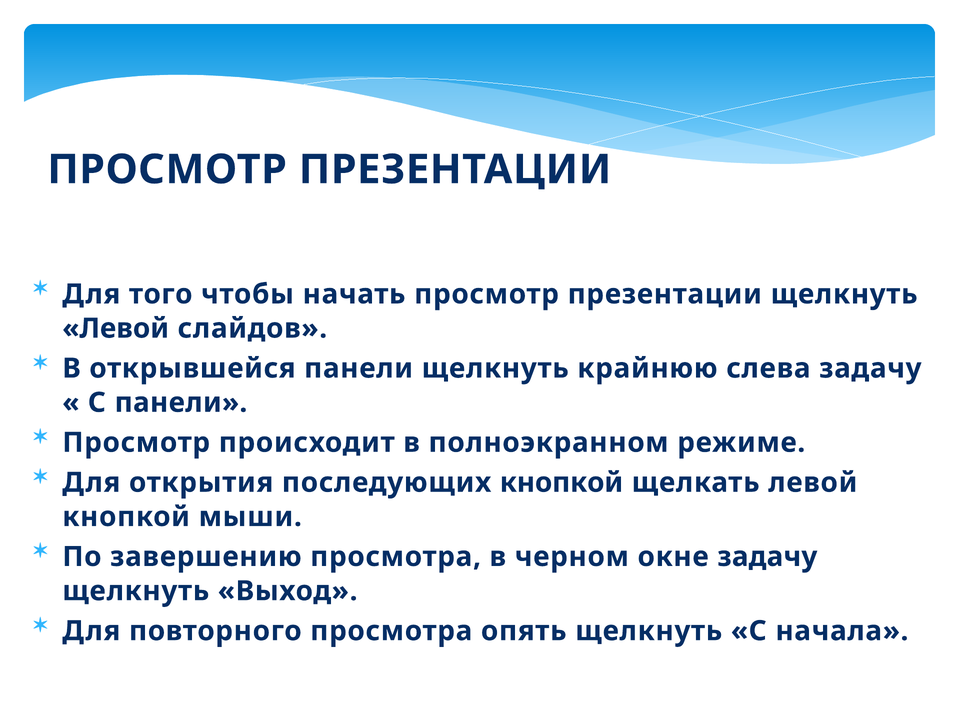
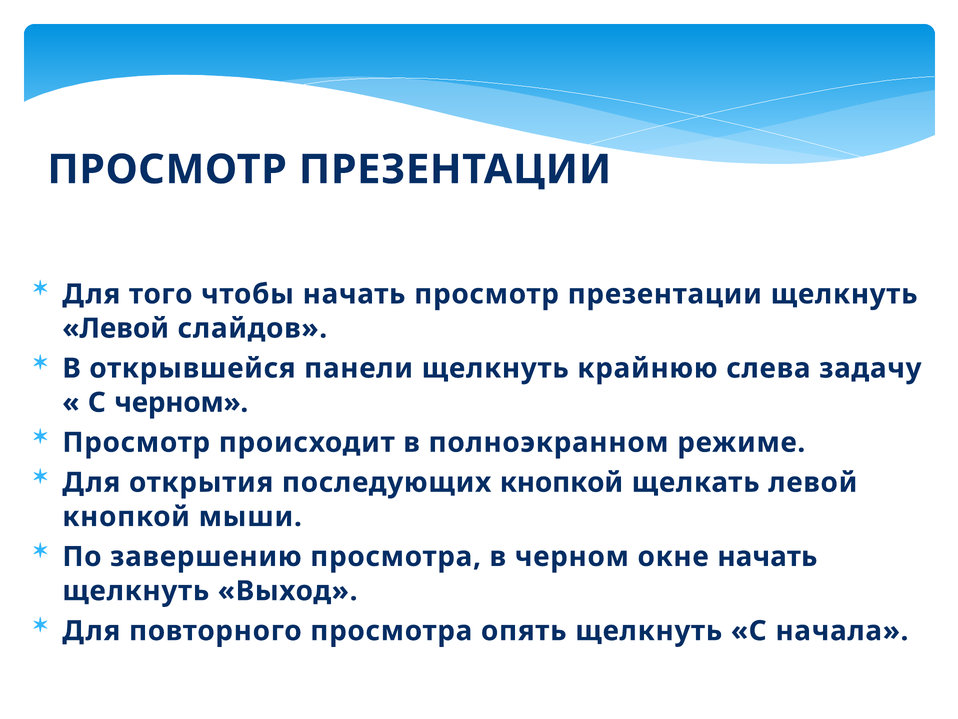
С панели: панели -> черном
окне задачу: задачу -> начать
